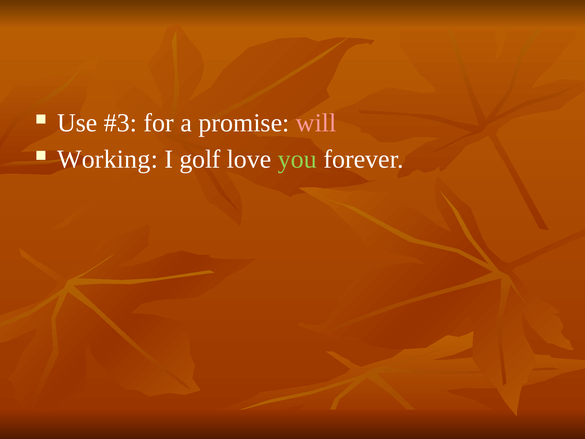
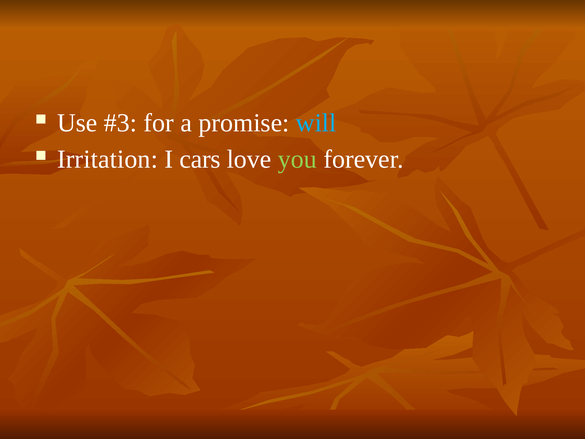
will colour: pink -> light blue
Working: Working -> Irritation
golf: golf -> cars
